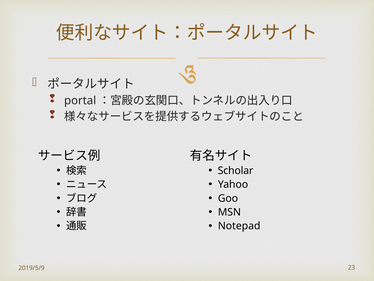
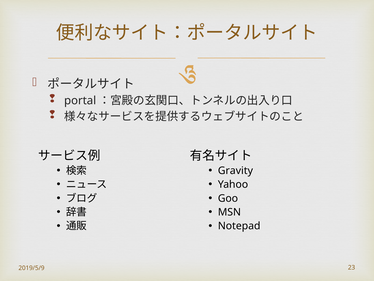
Scholar: Scholar -> Gravity
